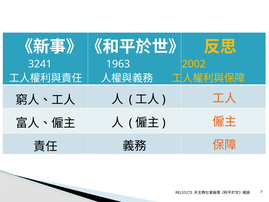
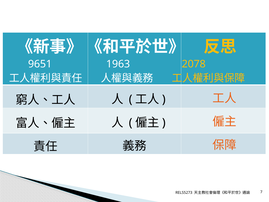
3241: 3241 -> 9651
2002: 2002 -> 2078
